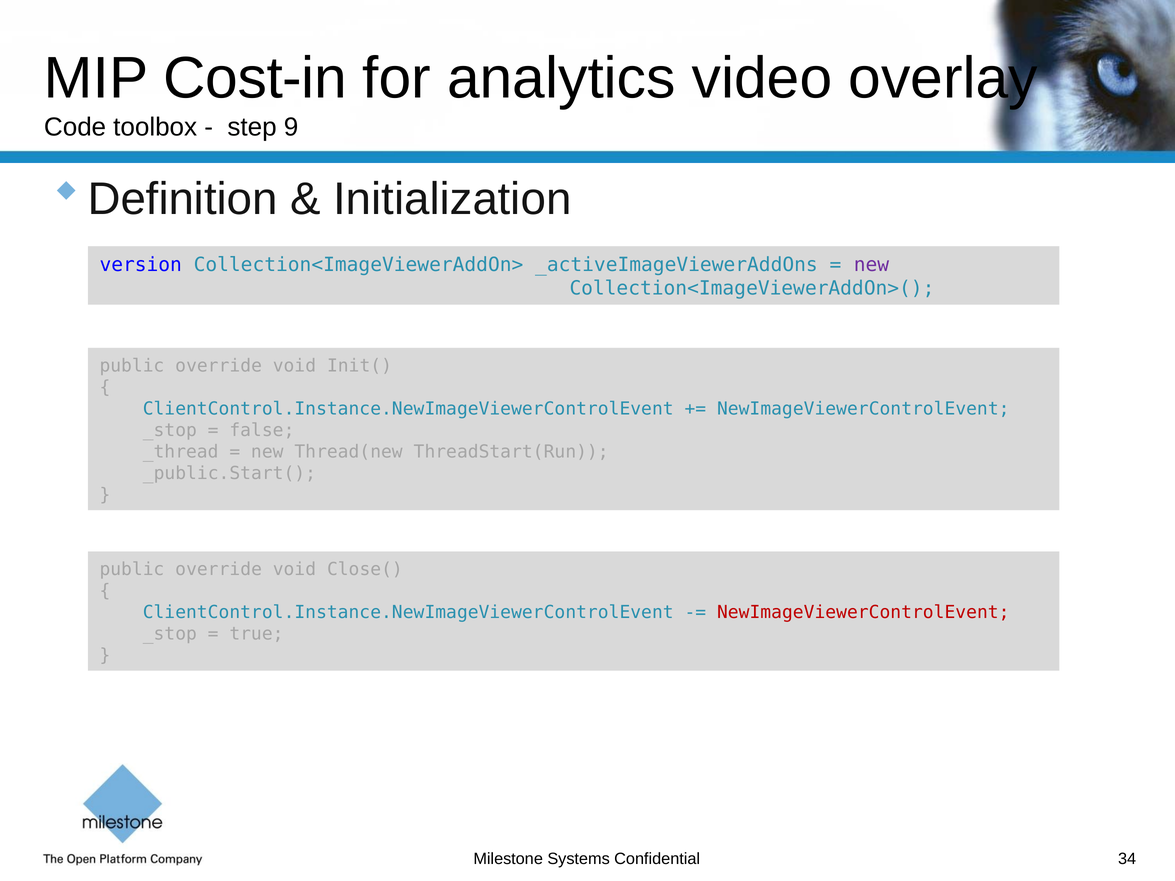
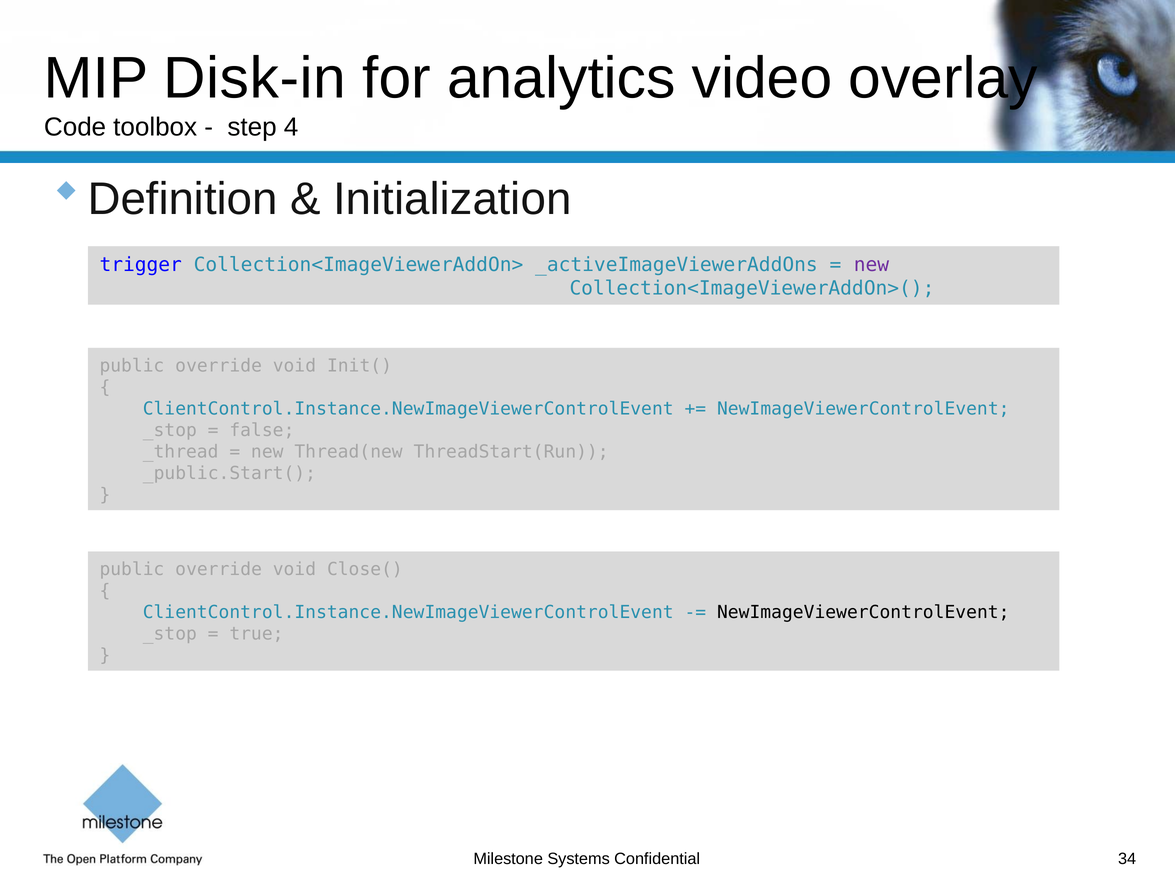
Cost-in: Cost-in -> Disk-in
9: 9 -> 4
version: version -> trigger
NewImageViewerControlEvent at (863, 612) colour: red -> black
